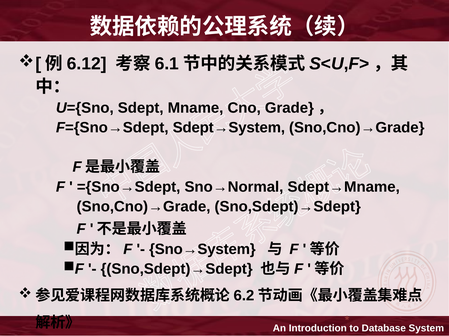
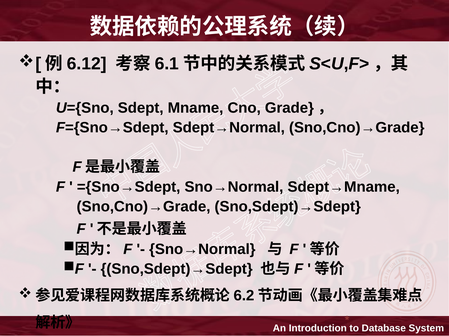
Sdept→System: Sdept→System -> Sdept→Normal
Sno→System at (202, 250): Sno→System -> Sno→Normal
